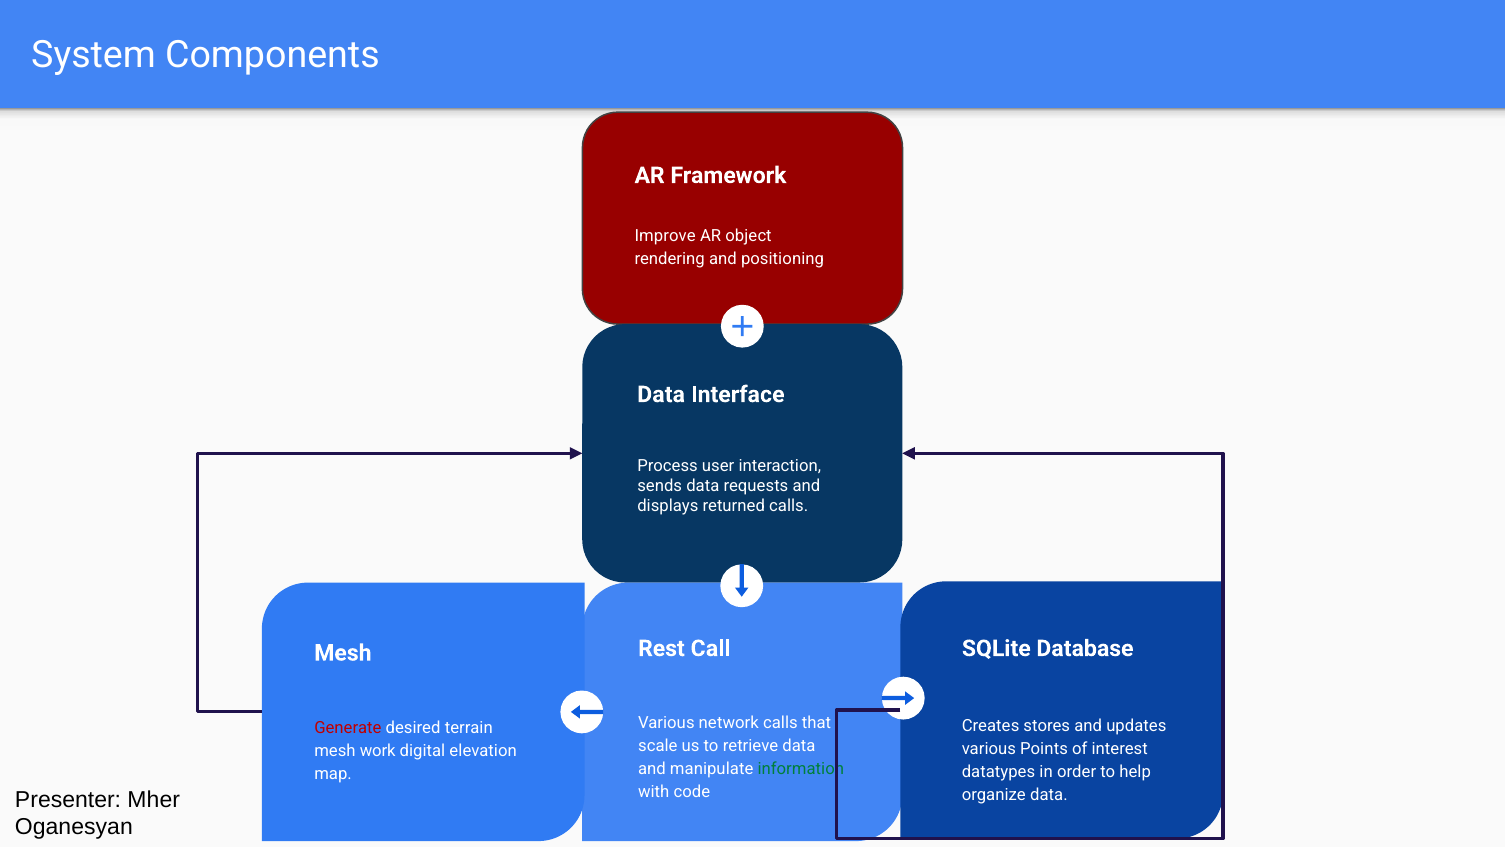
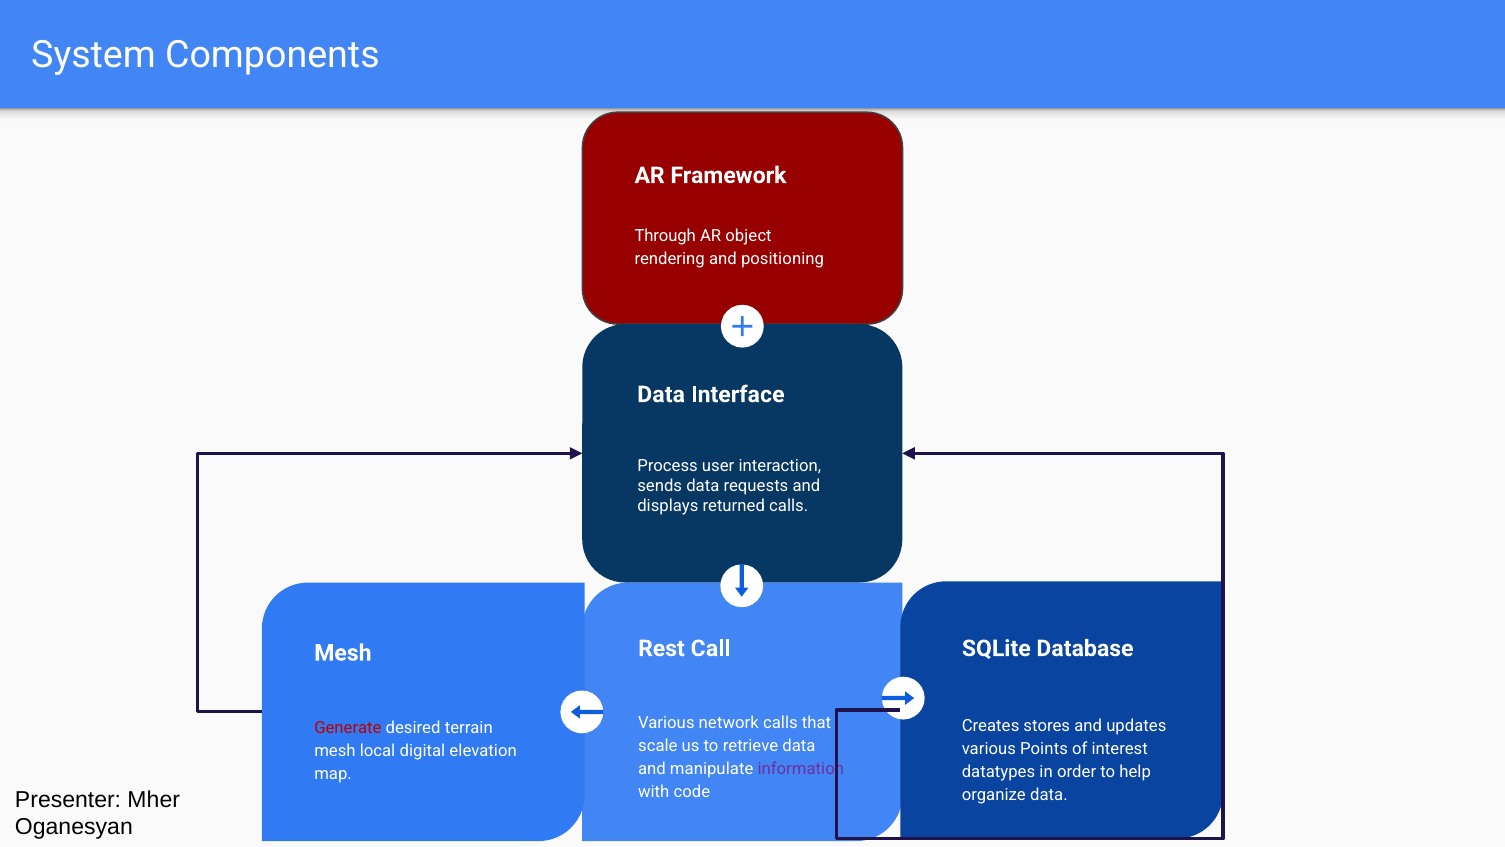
Improve: Improve -> Through
work: work -> local
information colour: green -> purple
